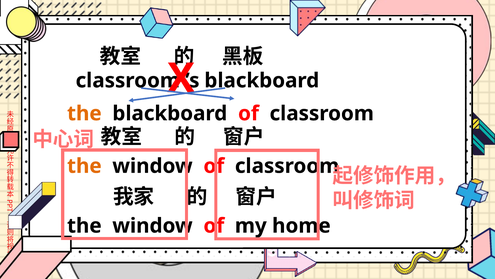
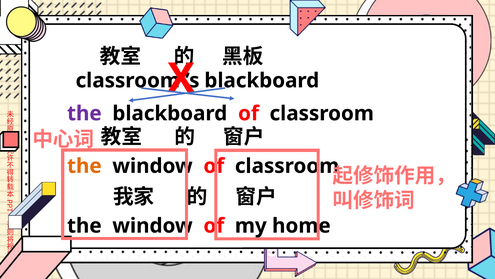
the at (84, 113) colour: orange -> purple
